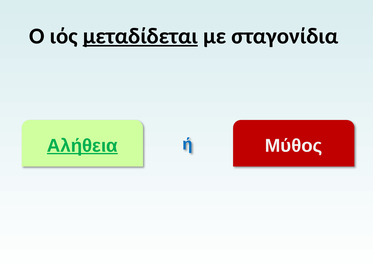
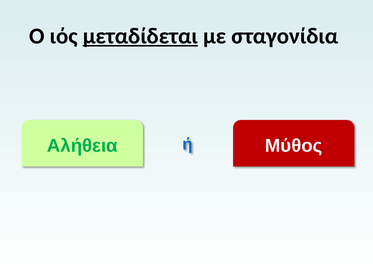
Αλήθεια underline: present -> none
